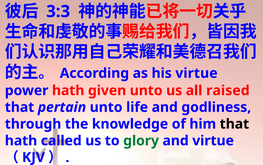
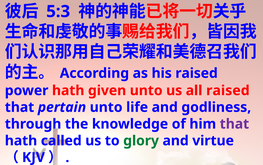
3:3: 3:3 -> 5:3
his virtue: virtue -> raised
that at (234, 124) colour: black -> purple
